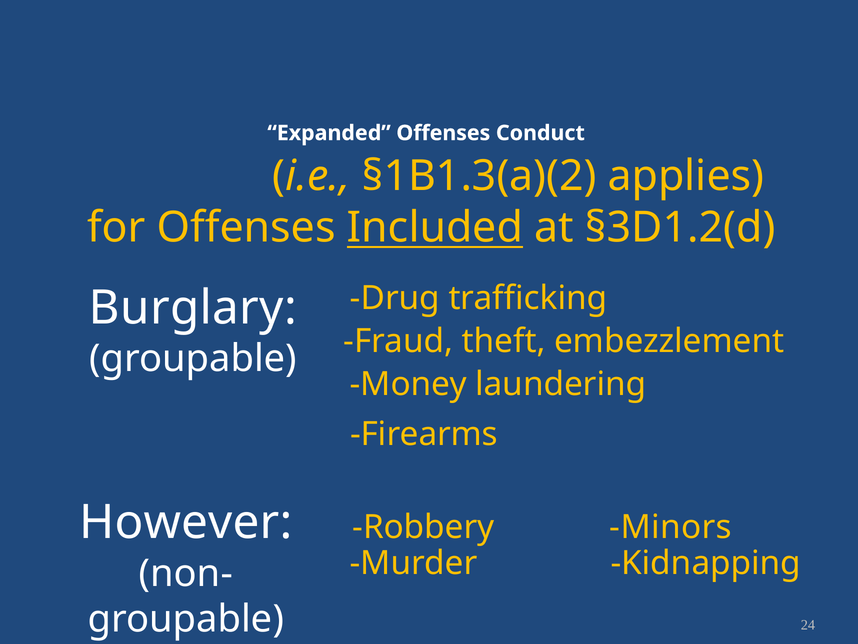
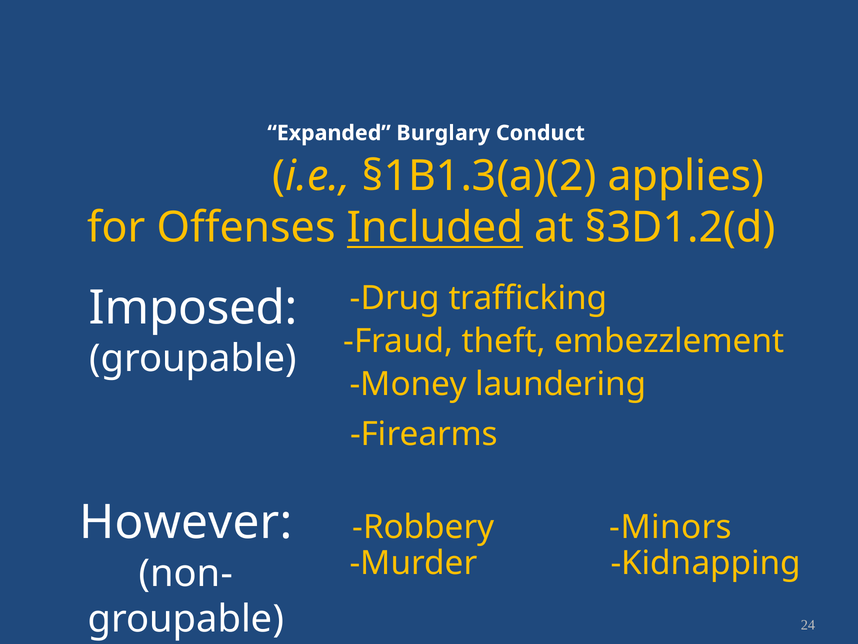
Expanded Offenses: Offenses -> Burglary
Burglary: Burglary -> Imposed
